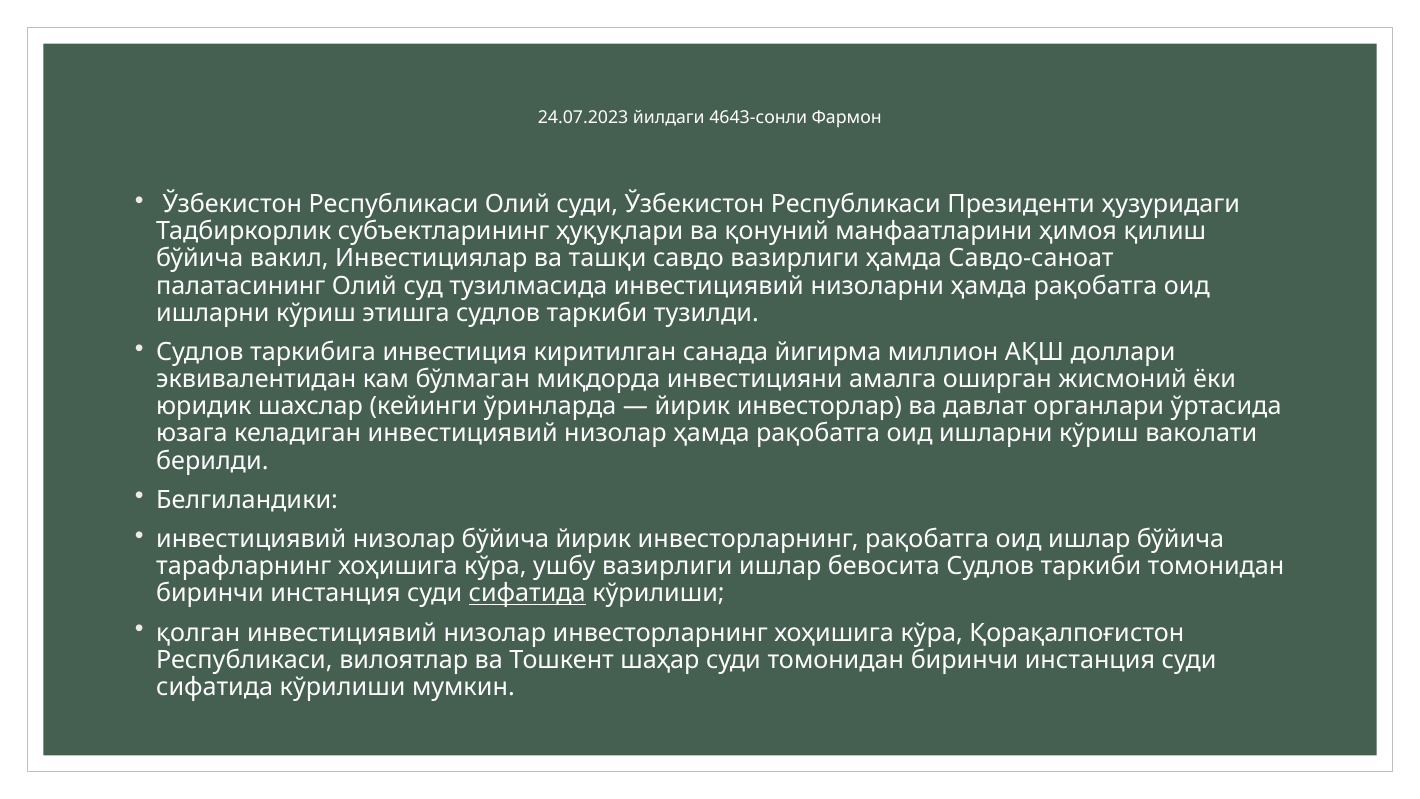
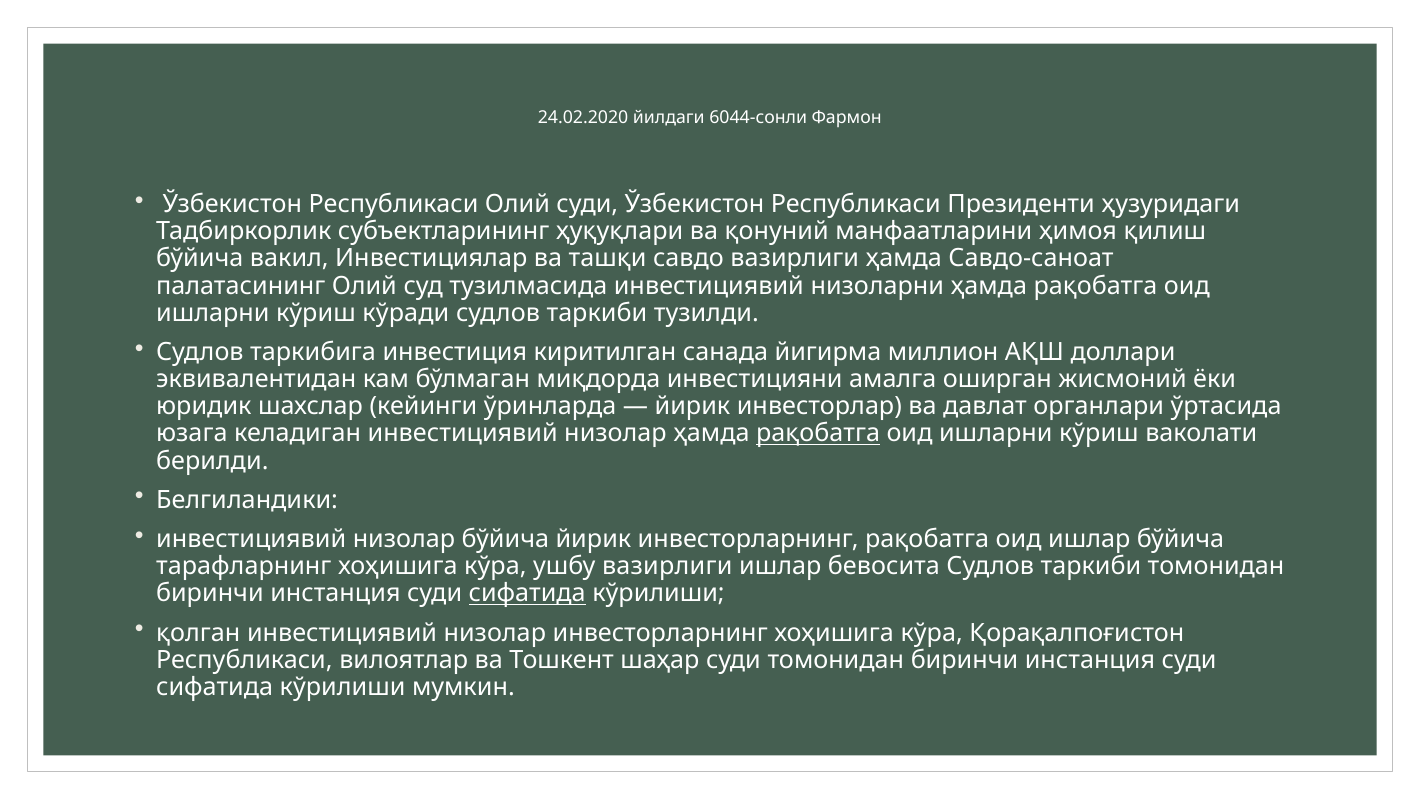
24.07.2023: 24.07.2023 -> 24.02.2020
4643-сонли: 4643-сонли -> 6044-сонли
этишга: этишга -> кўради
рақобатга at (818, 434) underline: none -> present
